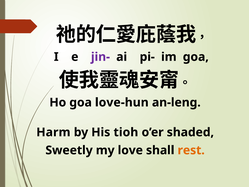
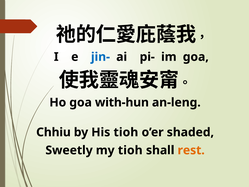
jin- colour: purple -> blue
love-hun: love-hun -> with-hun
Harm: Harm -> Chhiu
my love: love -> tioh
